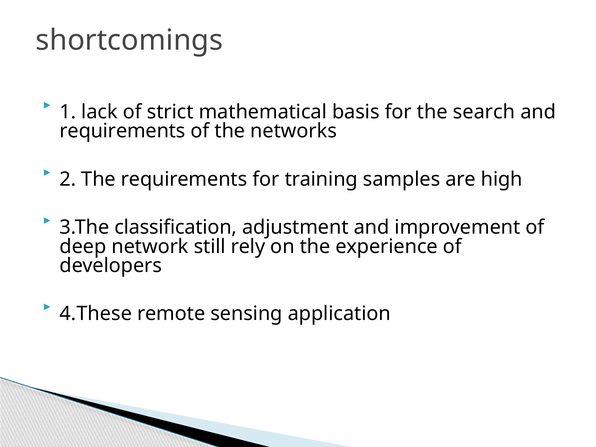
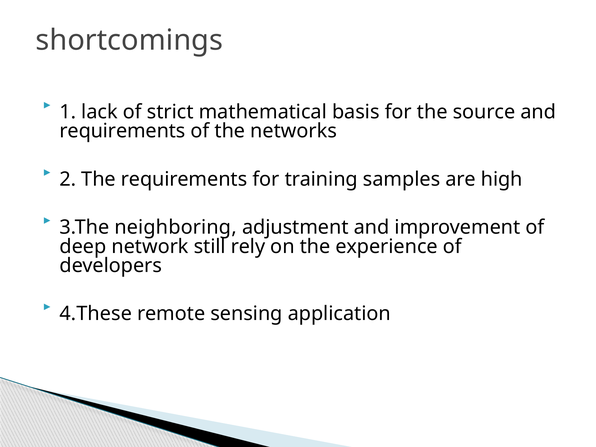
search: search -> source
classification: classification -> neighboring
